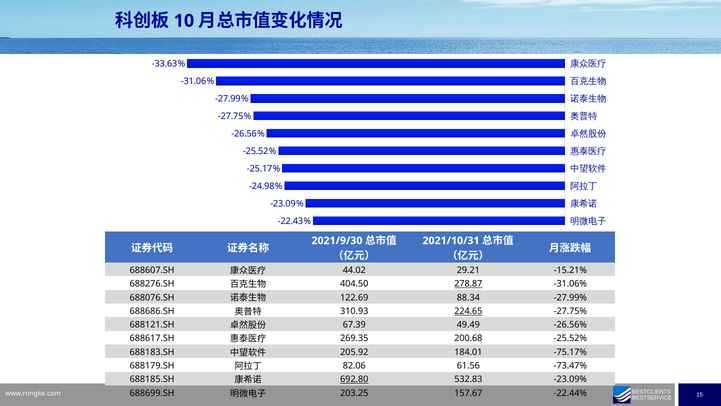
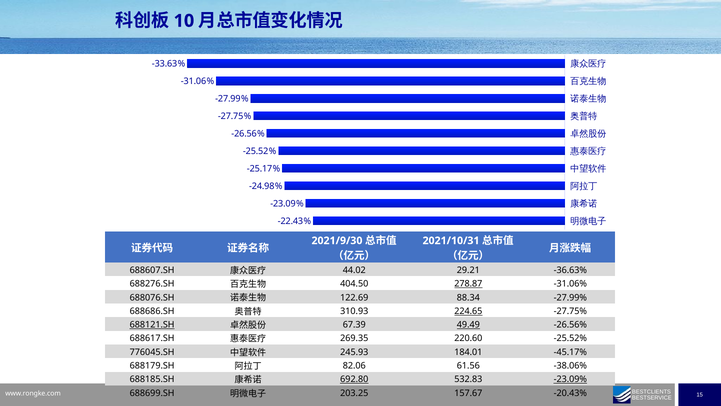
-15.21%: -15.21% -> -36.63%
688121.SH underline: none -> present
49.49 underline: none -> present
200.68: 200.68 -> 220.60
688183.SH: 688183.SH -> 776045.SH
205.92: 205.92 -> 245.93
-75.17%: -75.17% -> -45.17%
-73.47%: -73.47% -> -38.06%
-23.09% at (570, 379) underline: none -> present
-22.44%: -22.44% -> -20.43%
